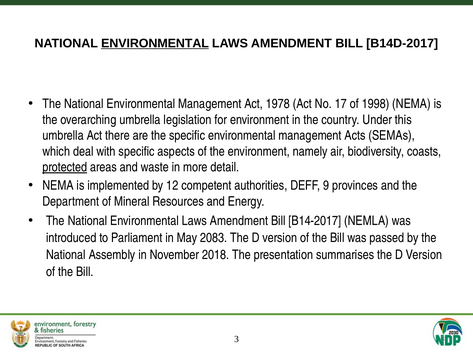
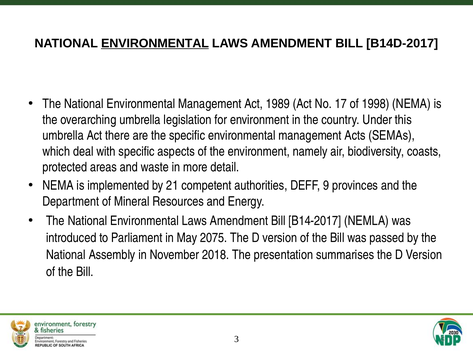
1978: 1978 -> 1989
protected underline: present -> none
12: 12 -> 21
2083: 2083 -> 2075
